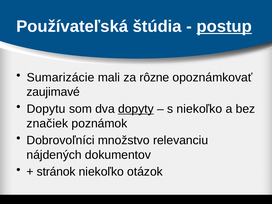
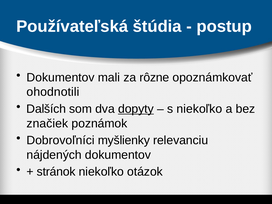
postup underline: present -> none
Sumarizácie at (60, 77): Sumarizácie -> Dokumentov
zaujimavé: zaujimavé -> ohodnotili
Dopytu: Dopytu -> Dalších
množstvo: množstvo -> myšlienky
